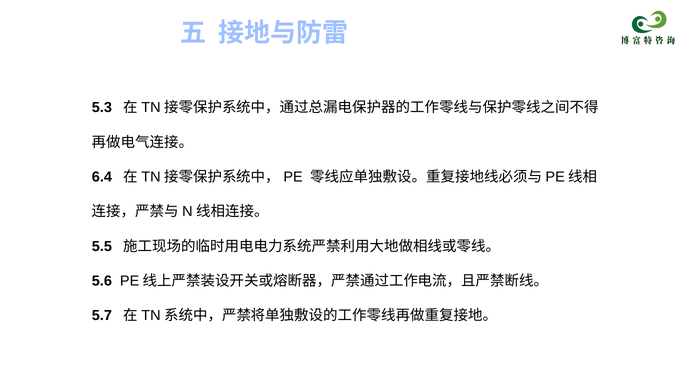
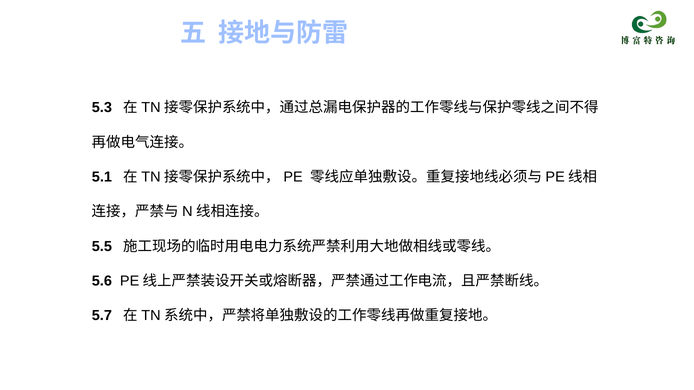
6.4: 6.4 -> 5.1
